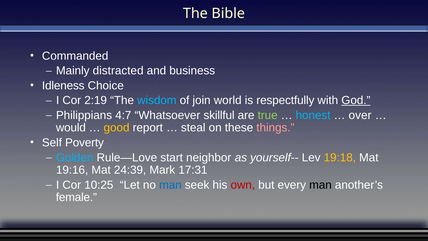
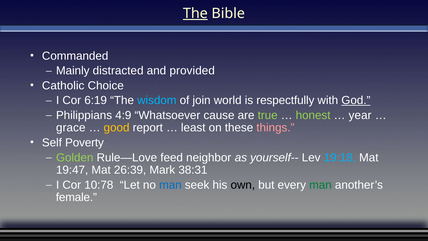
The at (195, 13) underline: none -> present
business: business -> provided
Idleness: Idleness -> Catholic
2:19: 2:19 -> 6:19
4:7: 4:7 -> 4:9
skillful: skillful -> cause
honest colour: light blue -> light green
over: over -> year
would: would -> grace
steal: steal -> least
Golden colour: light blue -> light green
start: start -> feed
19:18 colour: yellow -> light blue
19:16: 19:16 -> 19:47
24:39: 24:39 -> 26:39
17:31: 17:31 -> 38:31
10:25: 10:25 -> 10:78
own colour: red -> black
man at (320, 185) colour: black -> green
